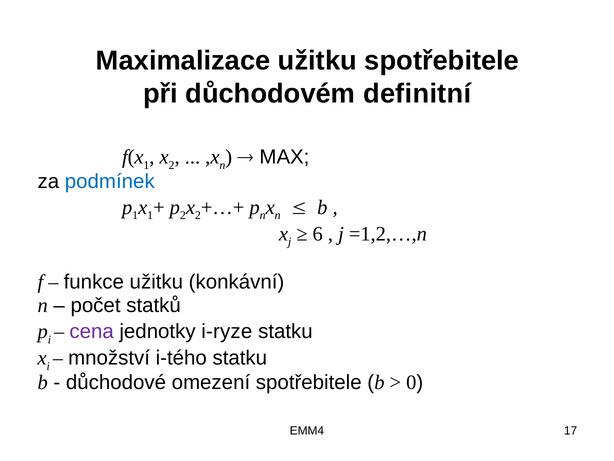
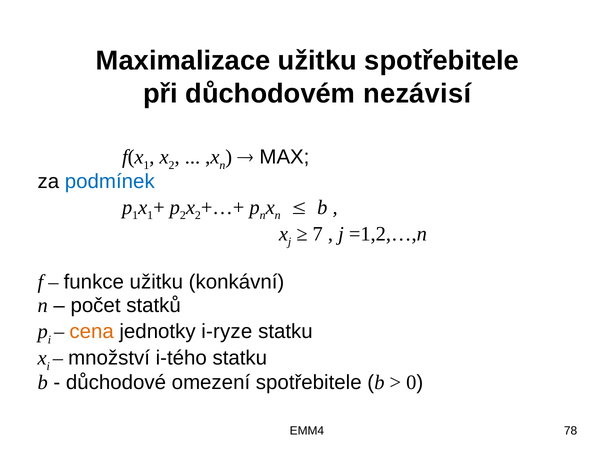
definitní: definitní -> nezávisí
6: 6 -> 7
cena colour: purple -> orange
17: 17 -> 78
